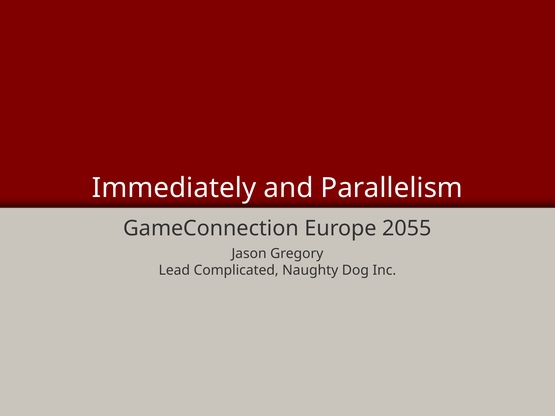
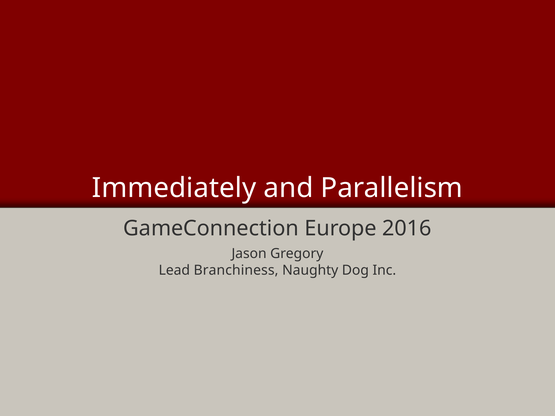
2055: 2055 -> 2016
Complicated: Complicated -> Branchiness
